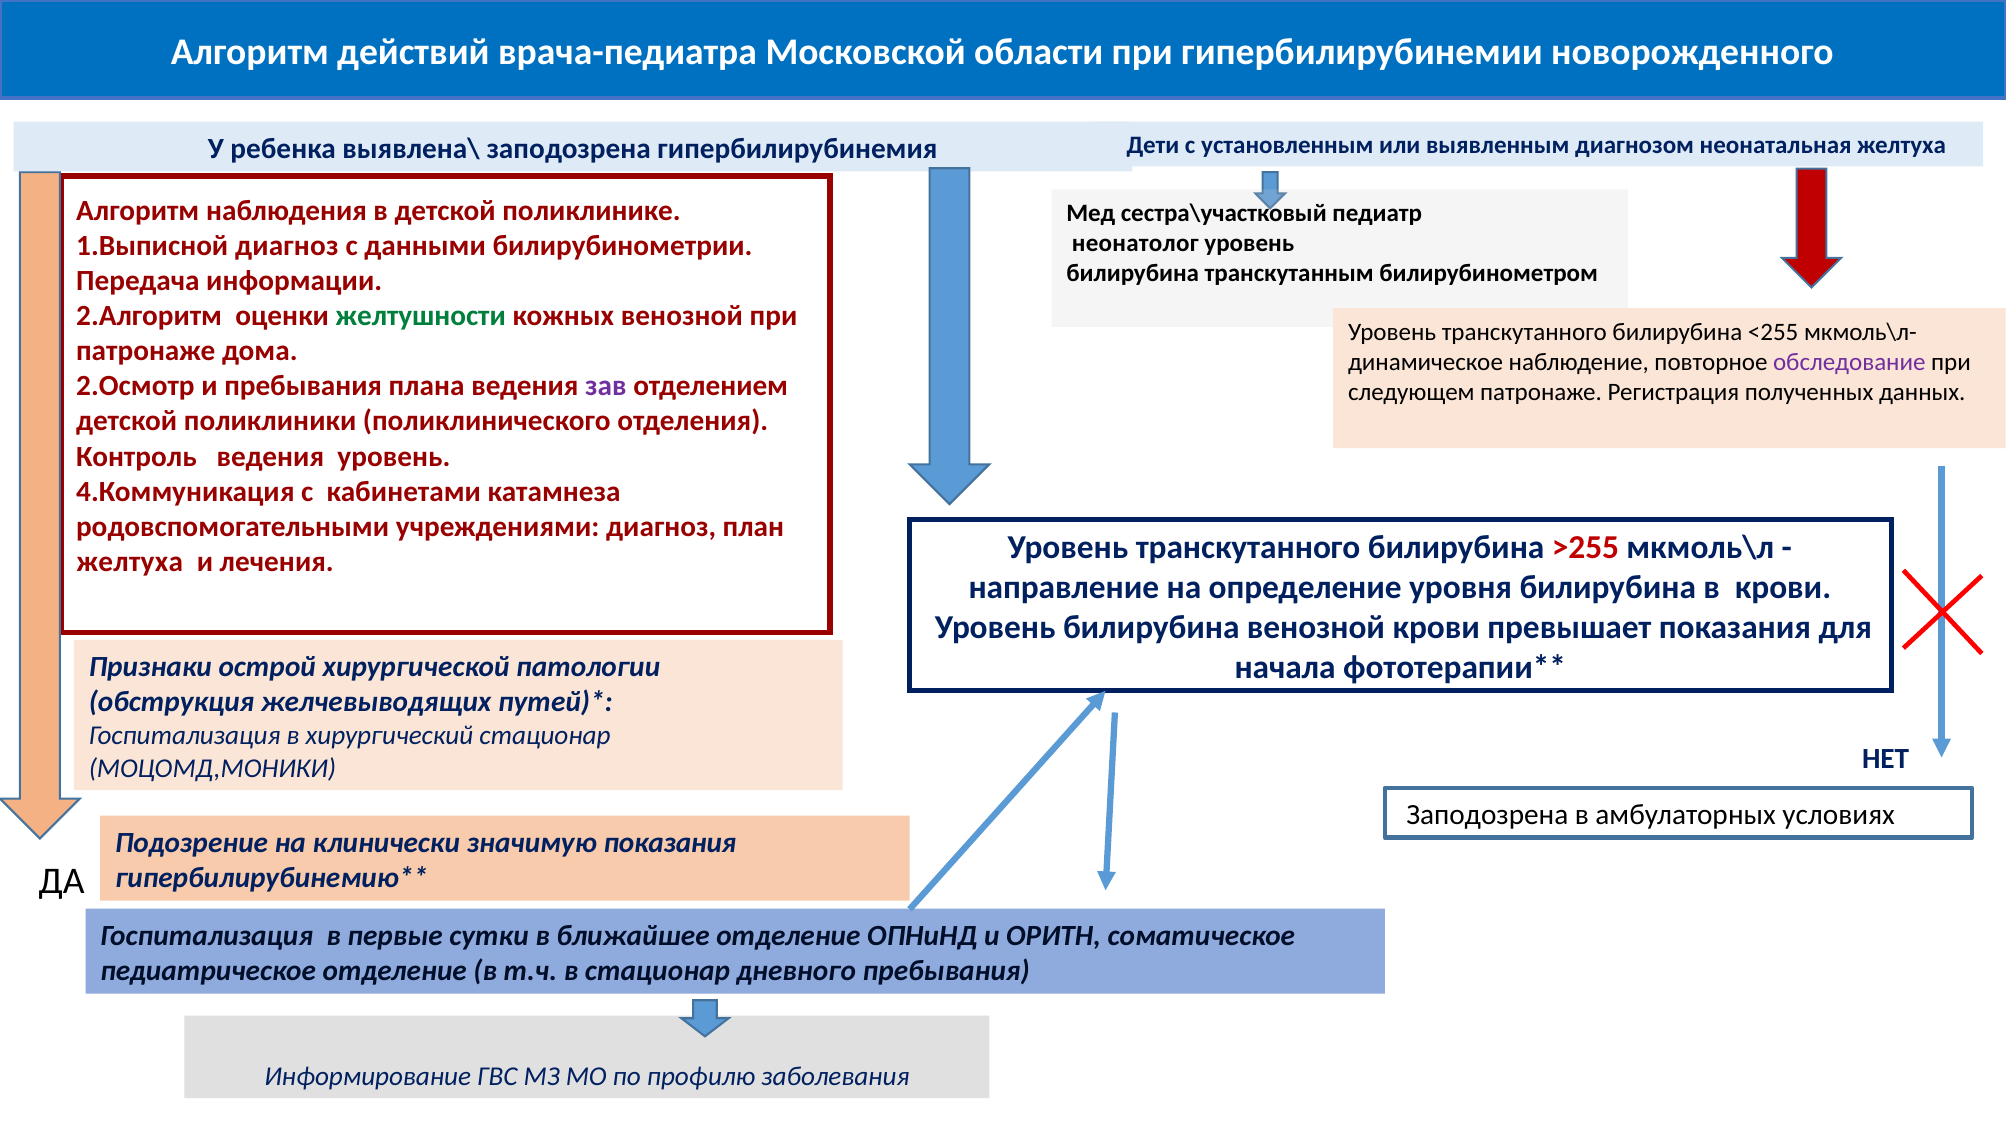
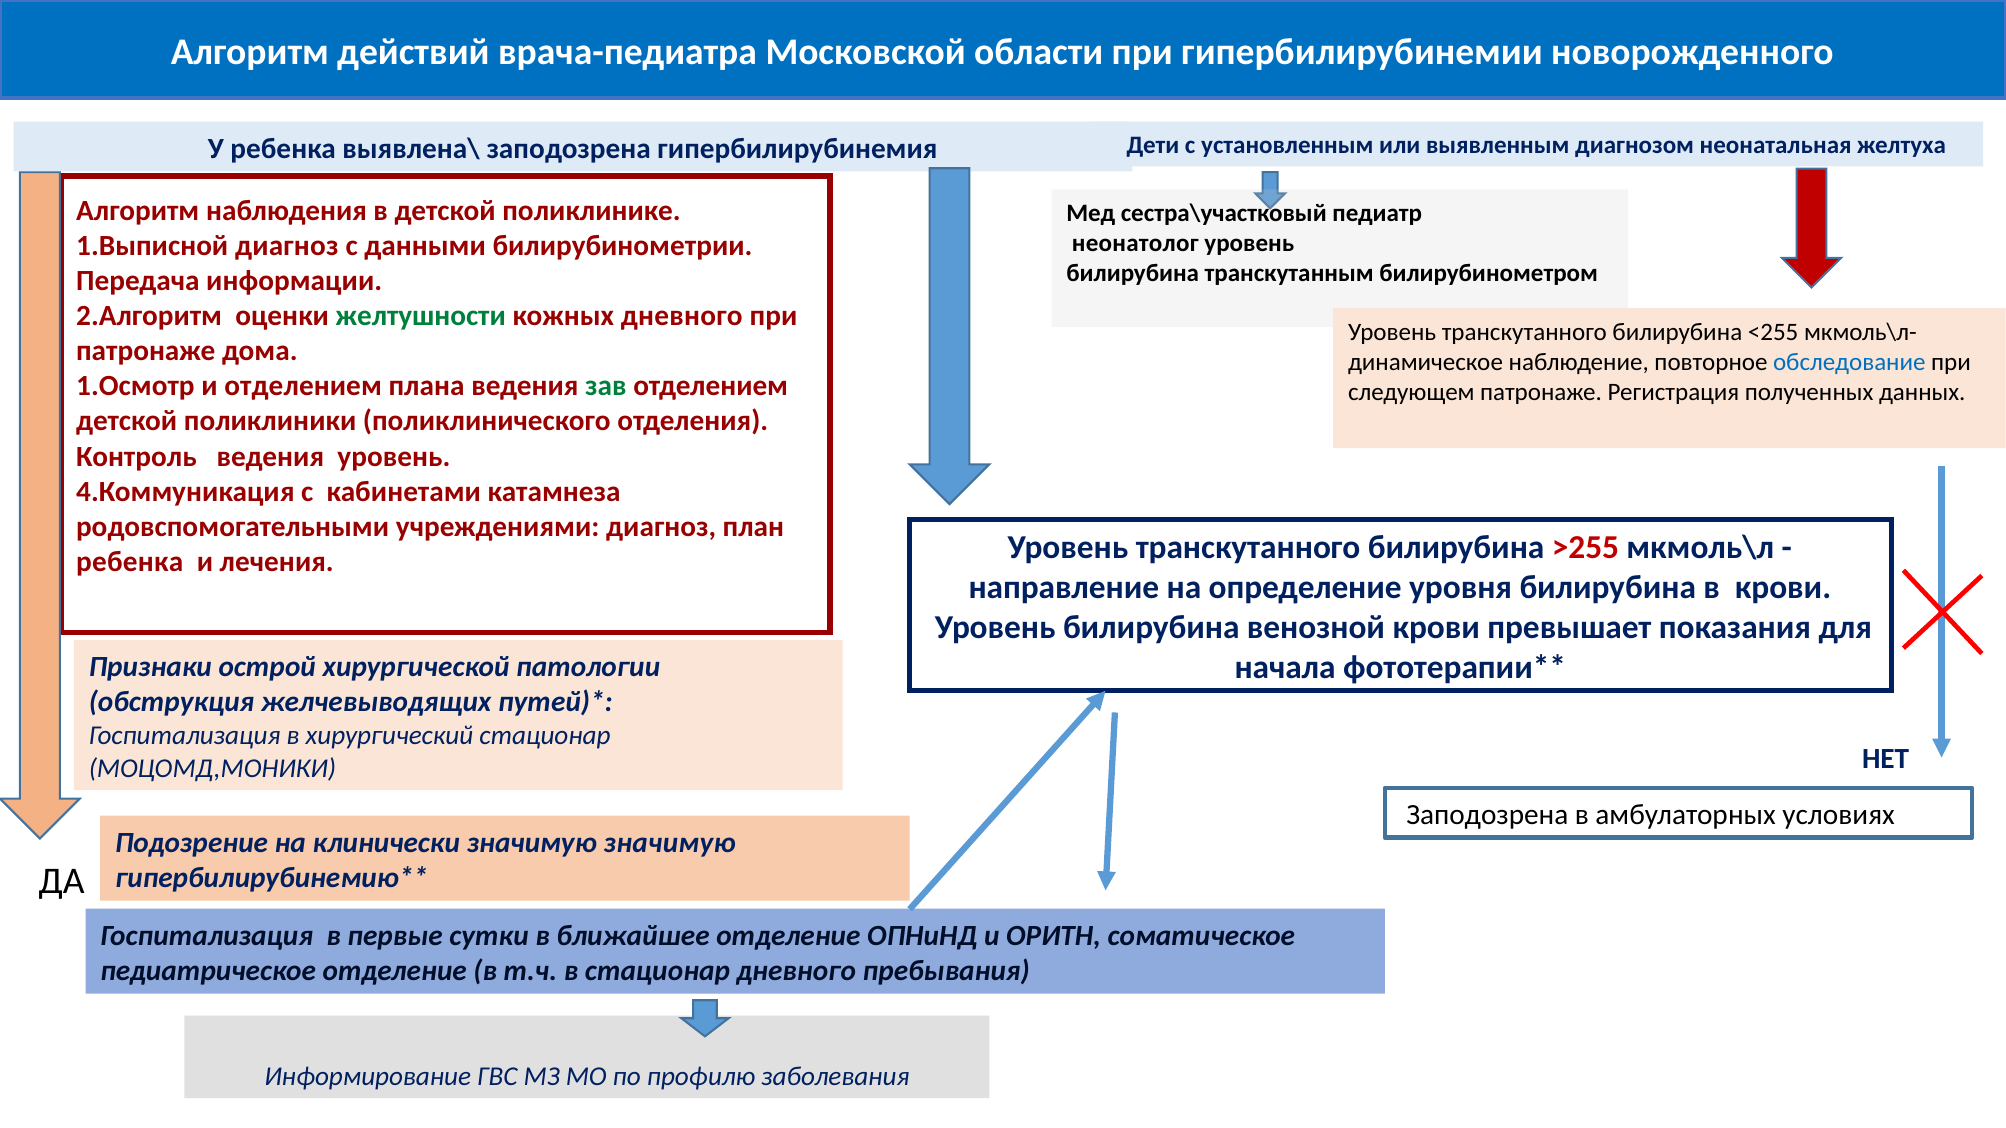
кожных венозной: венозной -> дневного
обследование colour: purple -> blue
2.Осмотр: 2.Осмотр -> 1.Осмотр
и пребывания: пребывания -> отделением
зав colour: purple -> green
желтуха at (130, 562): желтуха -> ребенка
значимую показания: показания -> значимую
